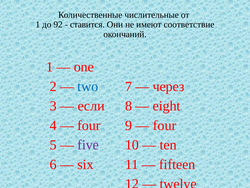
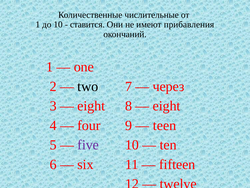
до 92: 92 -> 10
соответствие: соответствие -> прибавления
two colour: blue -> black
если at (91, 106): если -> eight
four at (165, 125): four -> teen
